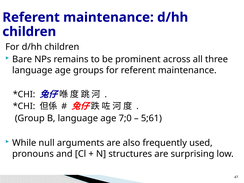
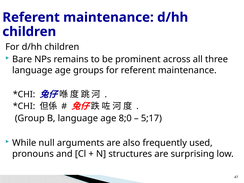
7;0: 7;0 -> 8;0
5;61: 5;61 -> 5;17
